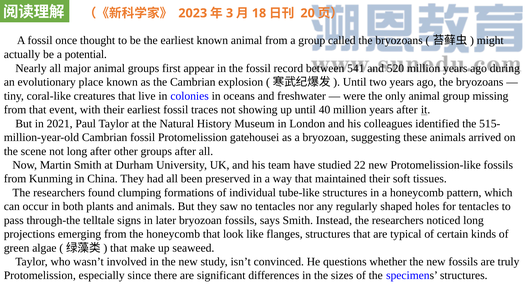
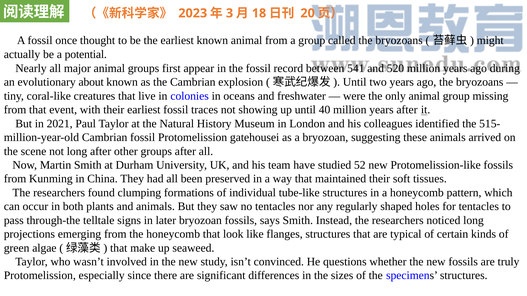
place: place -> about
22: 22 -> 52
